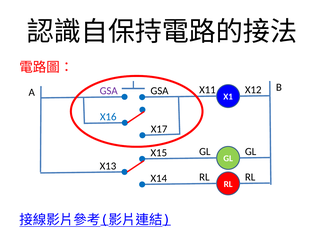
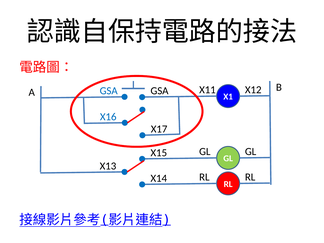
GSA at (109, 91) colour: purple -> blue
